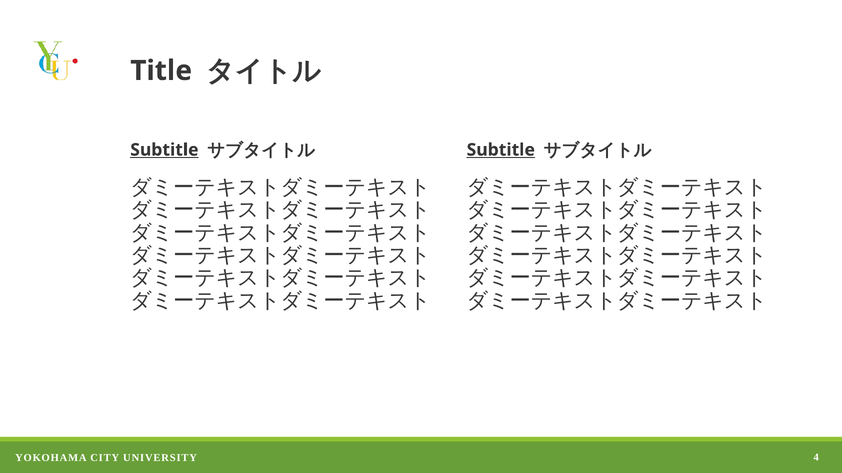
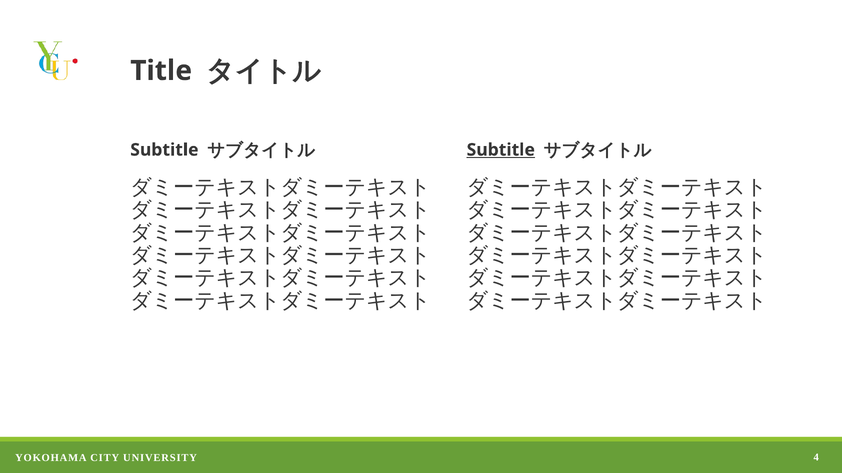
Subtitle at (164, 150) underline: present -> none
